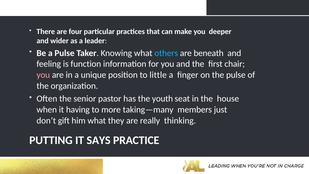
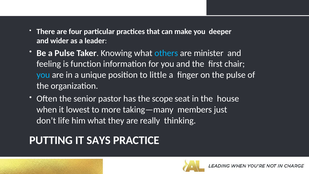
beneath: beneath -> minister
you at (43, 75) colour: pink -> light blue
youth: youth -> scope
having: having -> lowest
gift: gift -> life
